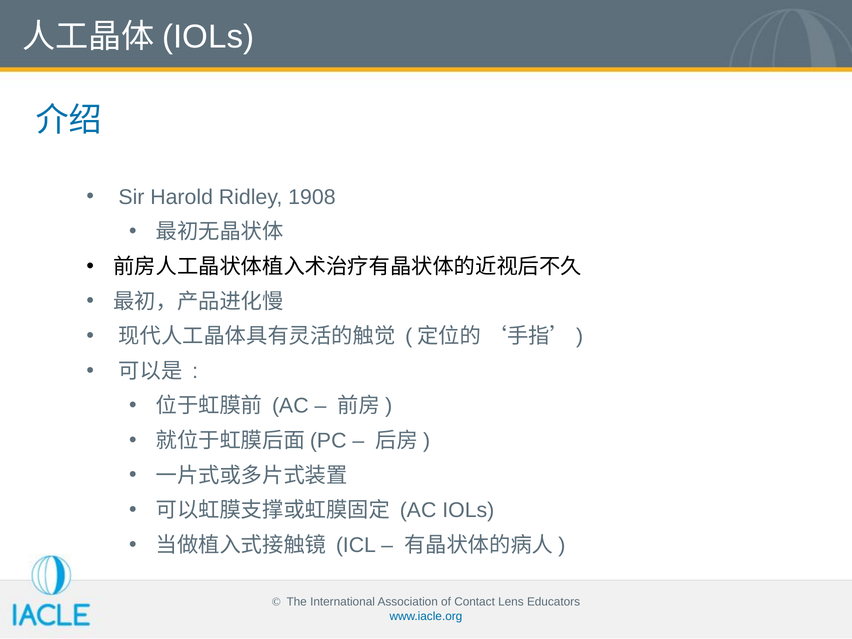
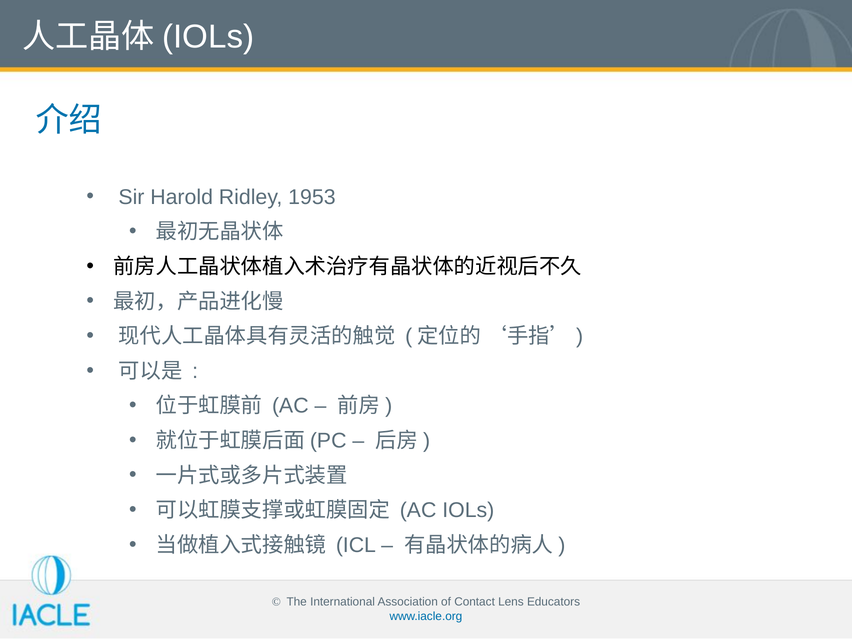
1908: 1908 -> 1953
